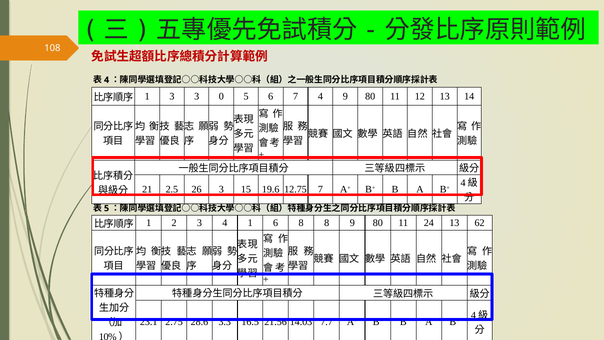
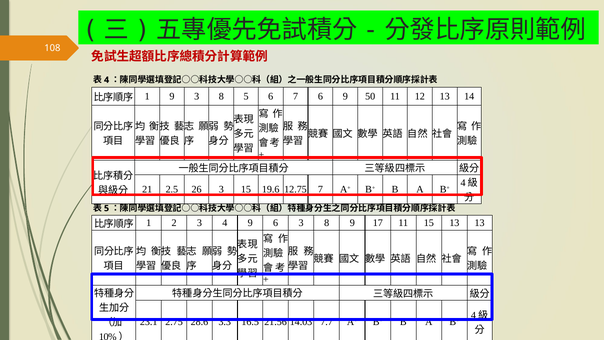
1 3: 3 -> 9
0 at (221, 96): 0 -> 8
7 4: 4 -> 6
80 at (370, 96): 80 -> 50
4 1: 1 -> 9
6 8: 8 -> 3
8 9 80: 80 -> 17
11 24: 24 -> 15
13 62: 62 -> 13
